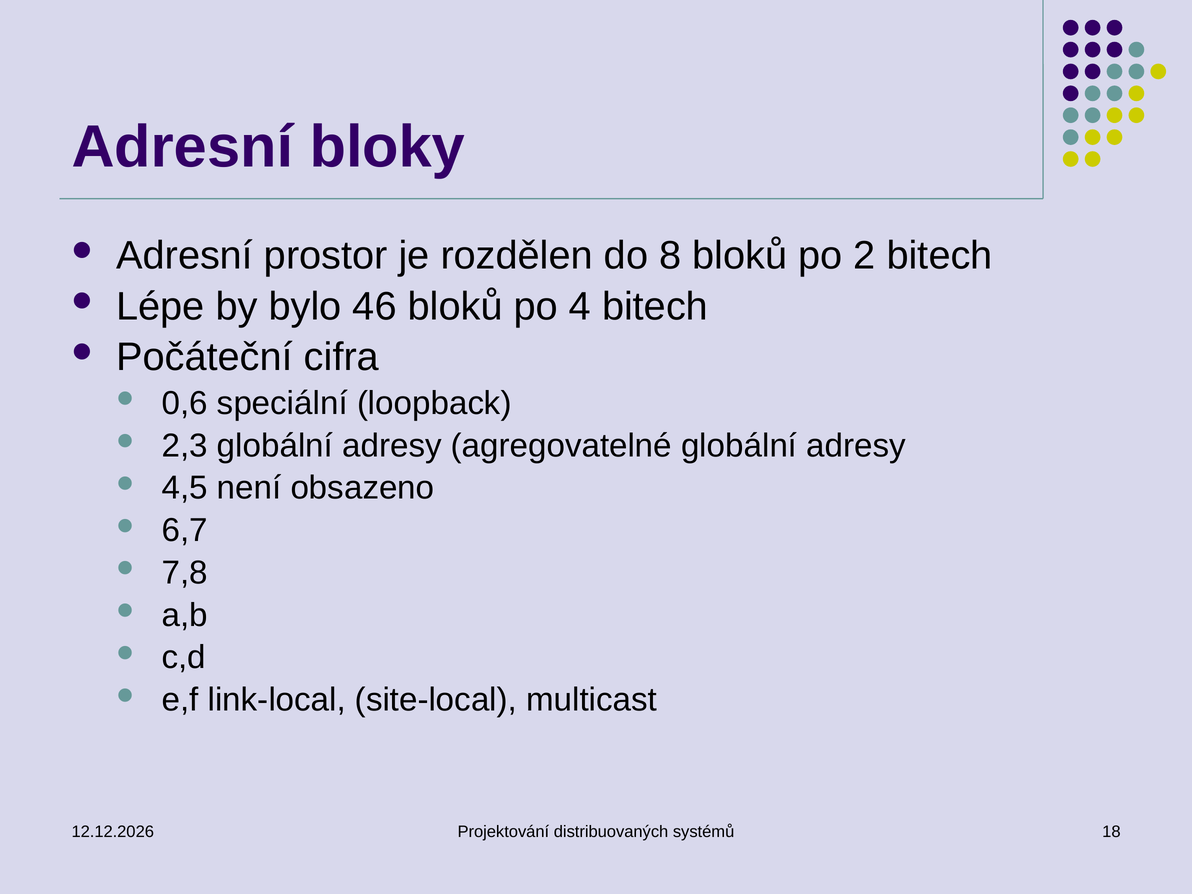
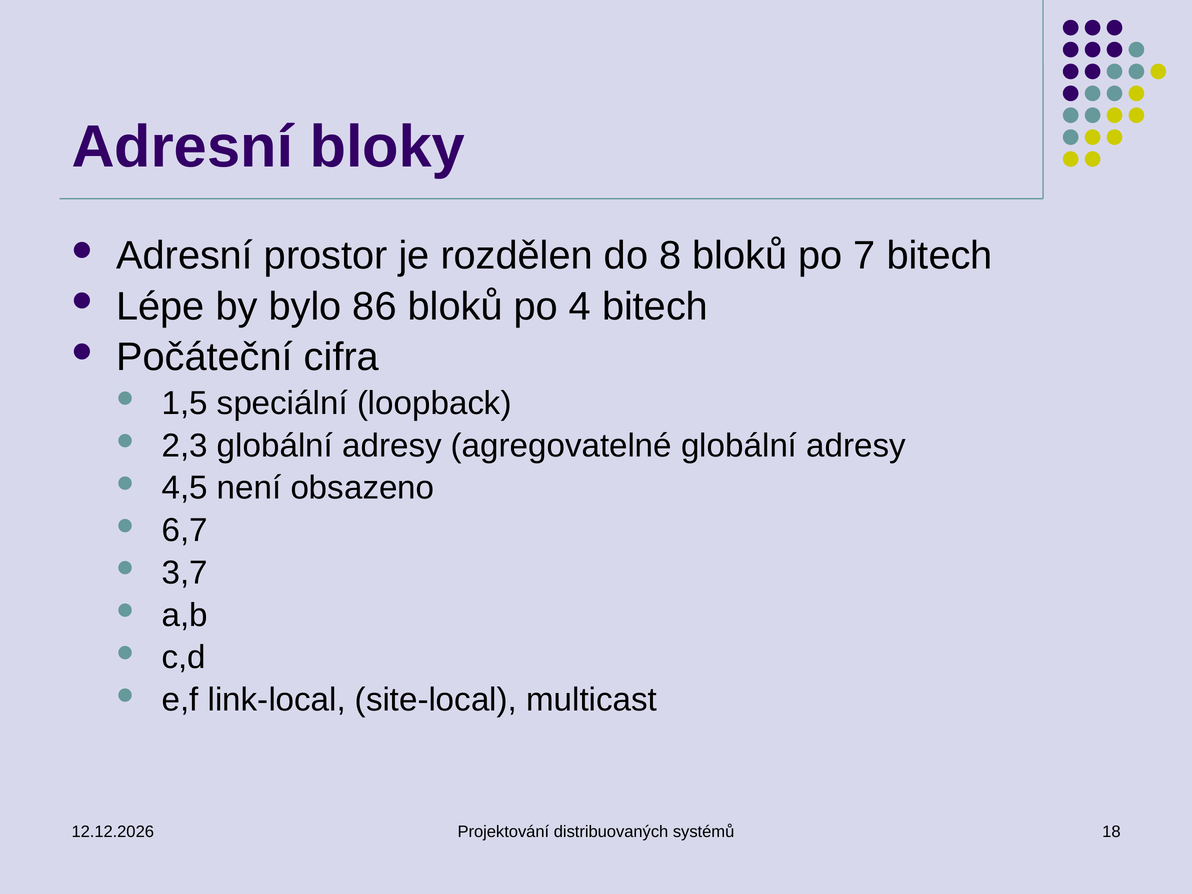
2: 2 -> 7
46: 46 -> 86
0,6: 0,6 -> 1,5
7,8: 7,8 -> 3,7
